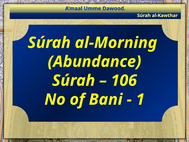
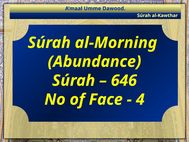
106: 106 -> 646
Bani: Bani -> Face
1: 1 -> 4
